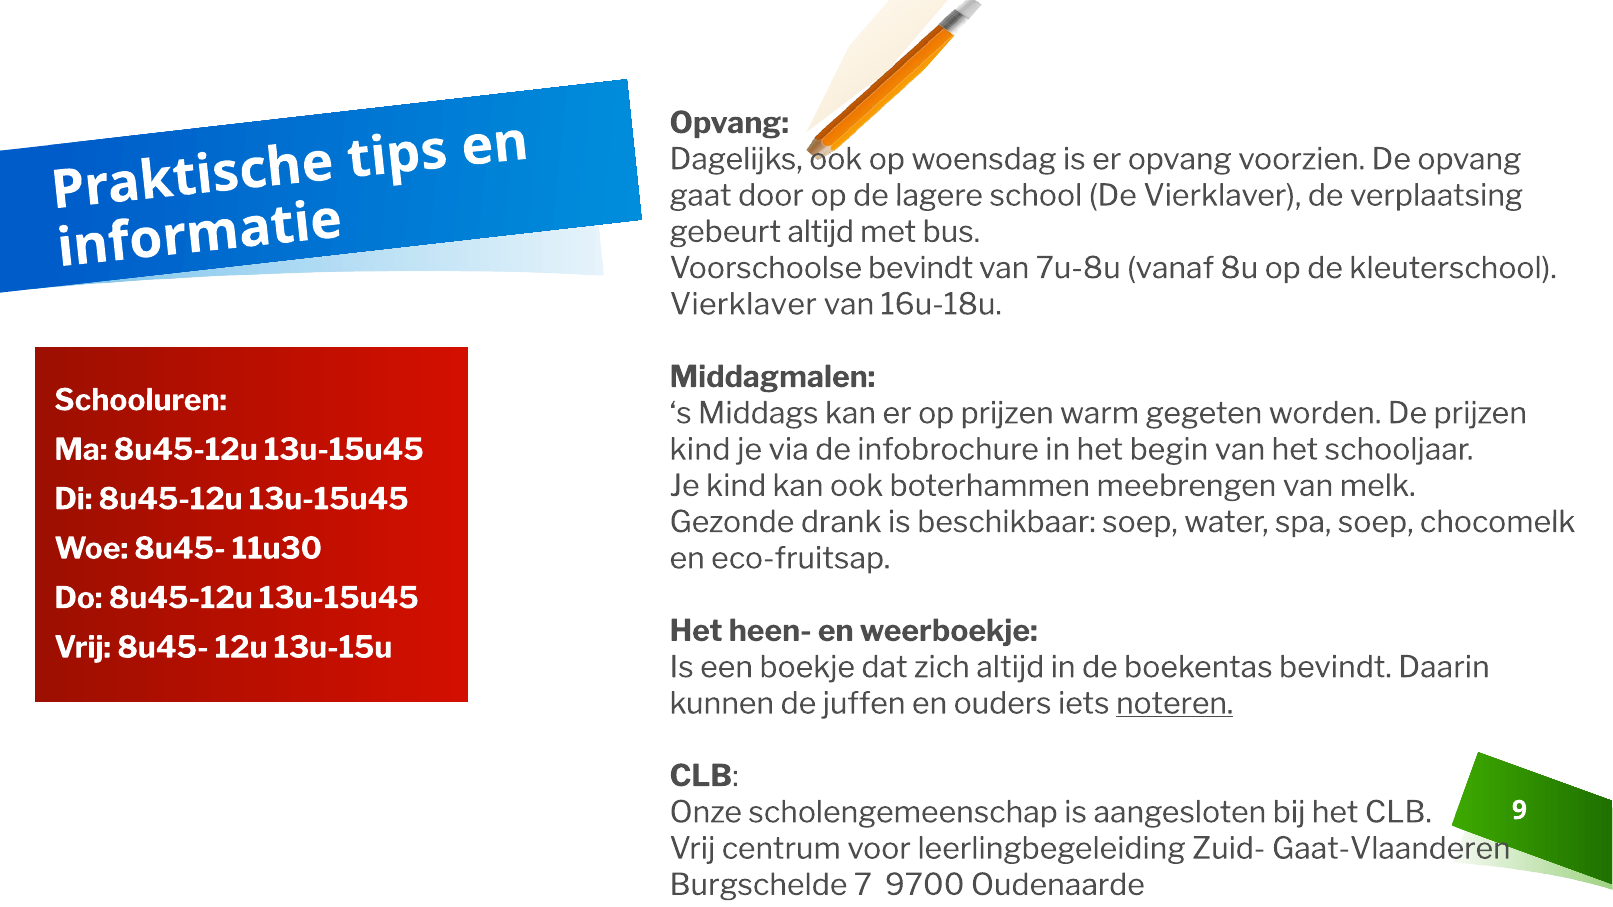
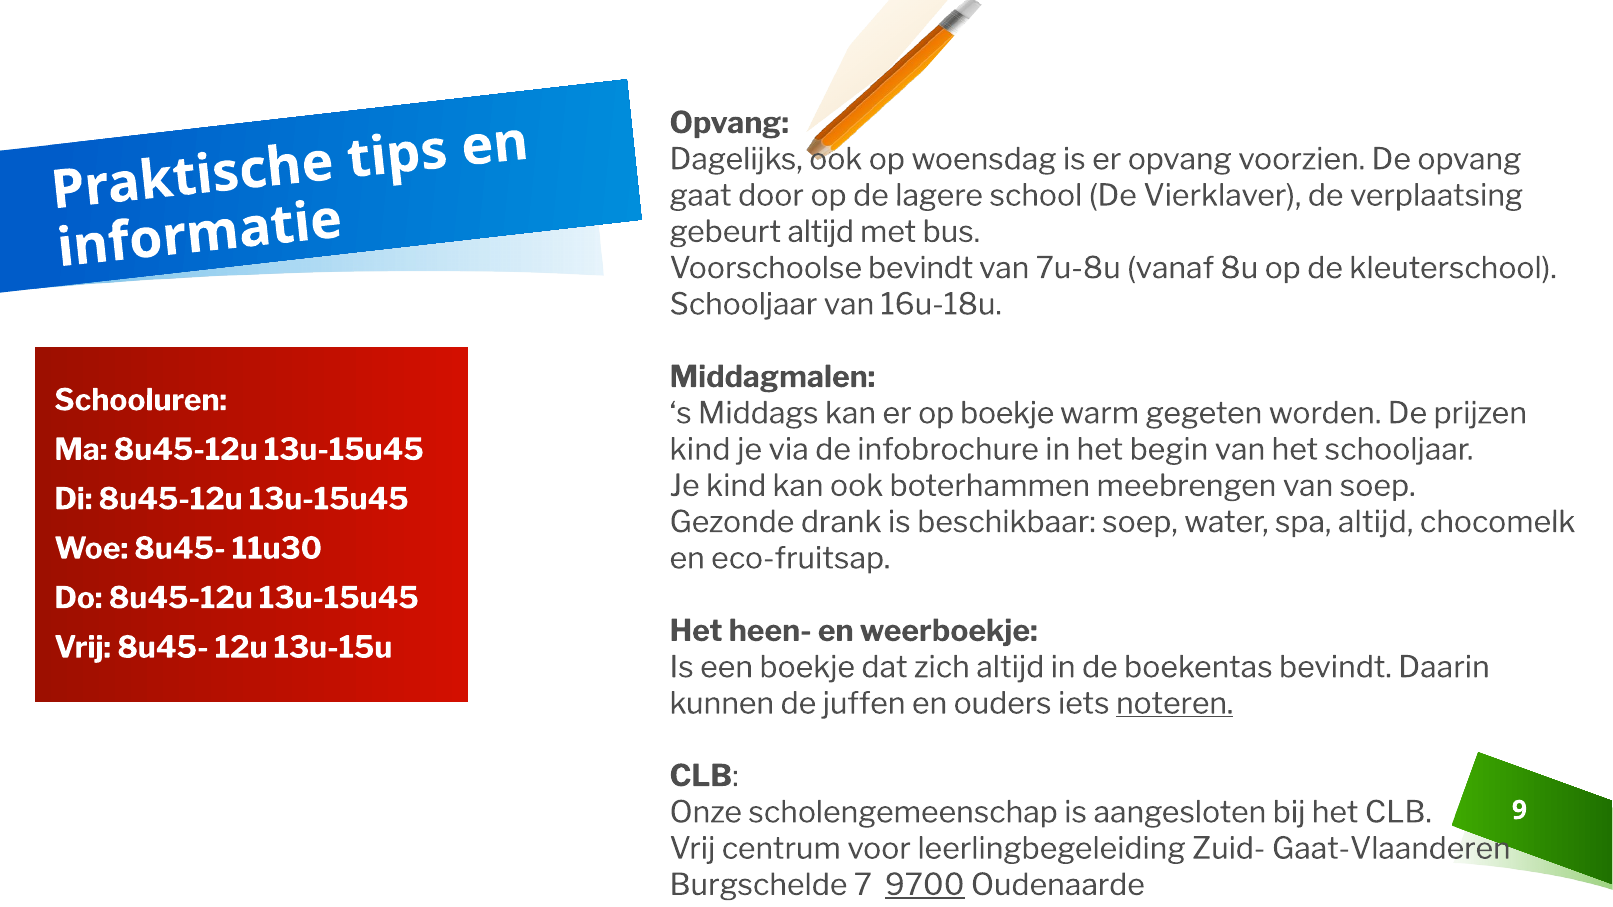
Vierklaver at (743, 305): Vierklaver -> Schooljaar
op prijzen: prijzen -> boekje
van melk: melk -> soep
spa soep: soep -> altijd
9700 underline: none -> present
